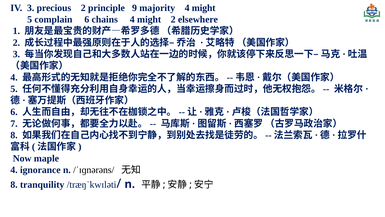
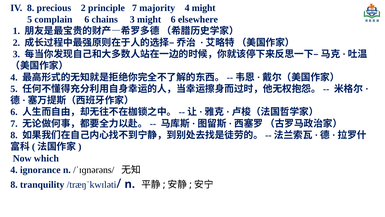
IV 3: 3 -> 8
principle 9: 9 -> 7
chains 4: 4 -> 3
might 2: 2 -> 6
maple: maple -> which
